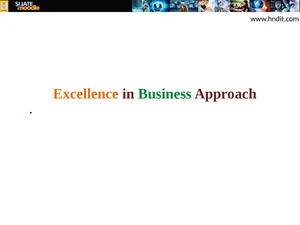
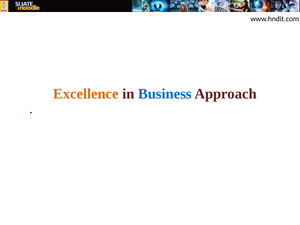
Business colour: green -> blue
